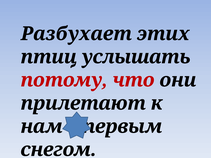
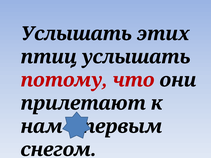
Разбухает at (76, 34): Разбухает -> Услышать
